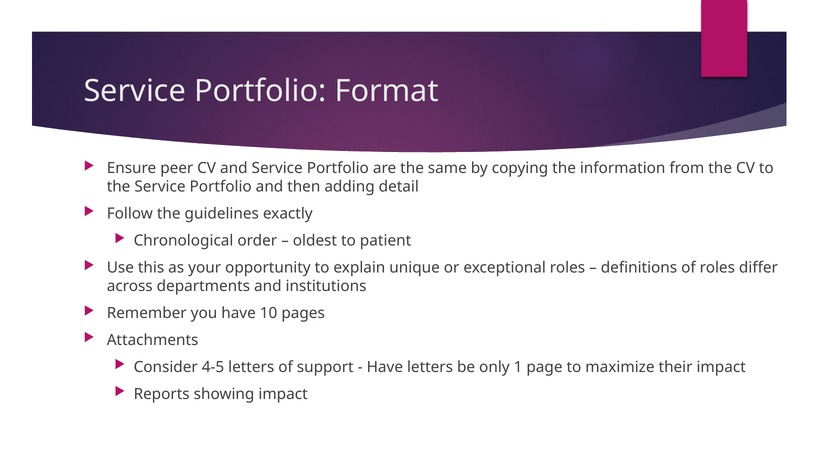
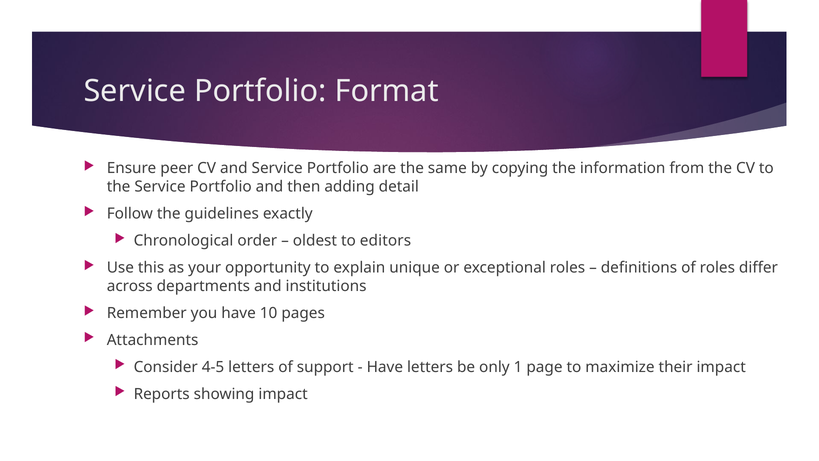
patient: patient -> editors
